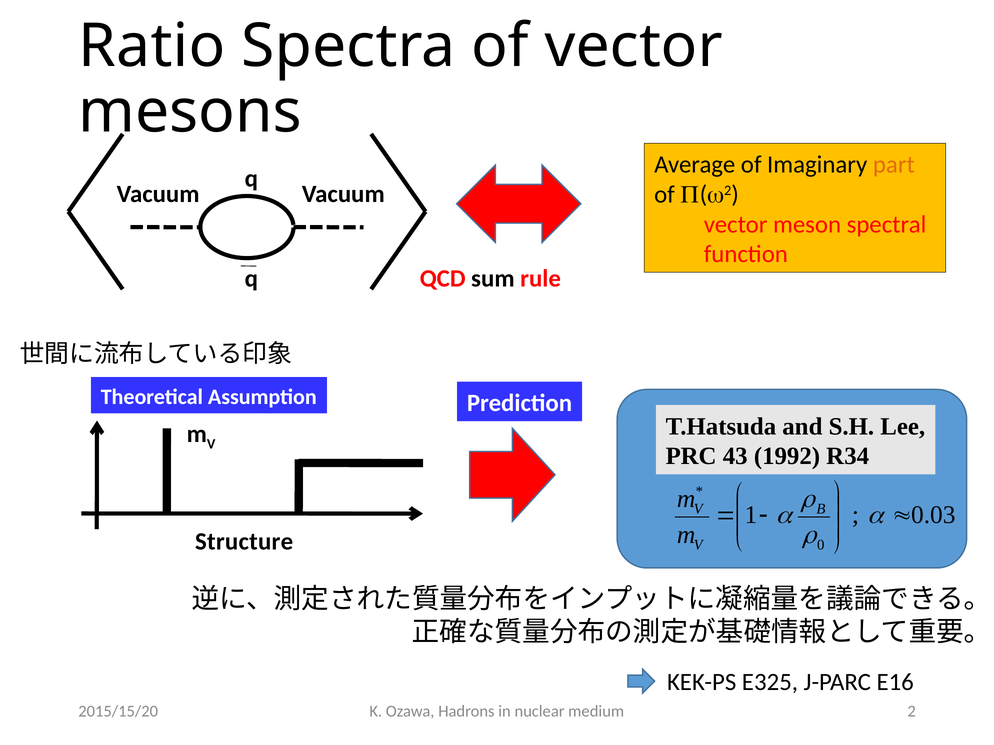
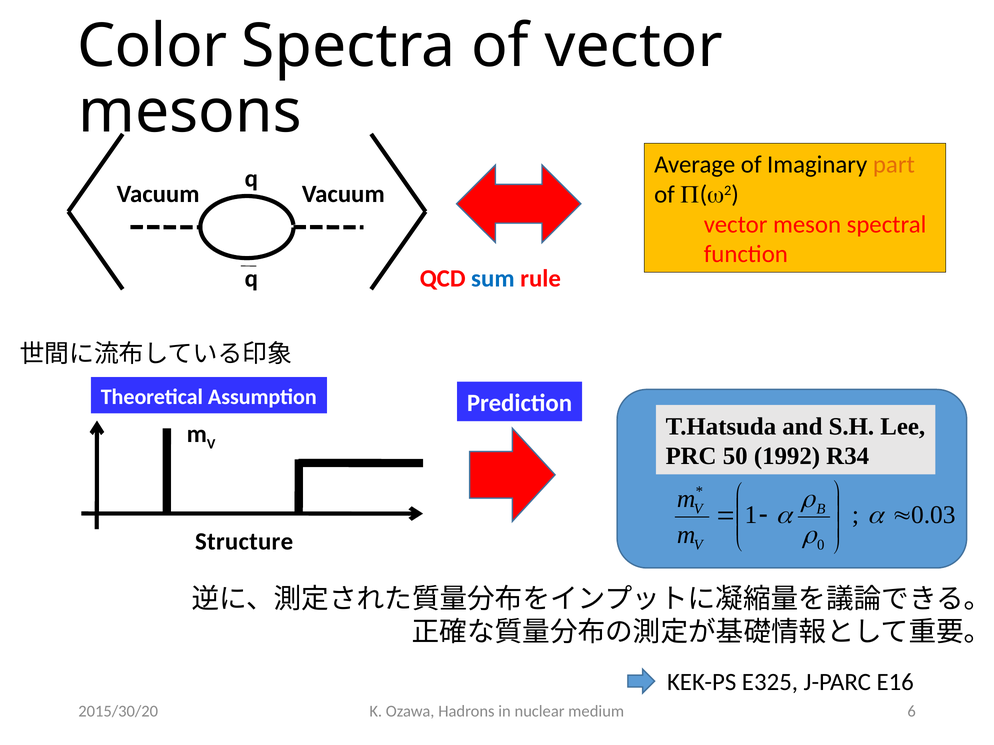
Ratio: Ratio -> Color
sum colour: black -> blue
43: 43 -> 50
2015/15/20: 2015/15/20 -> 2015/30/20
2: 2 -> 6
